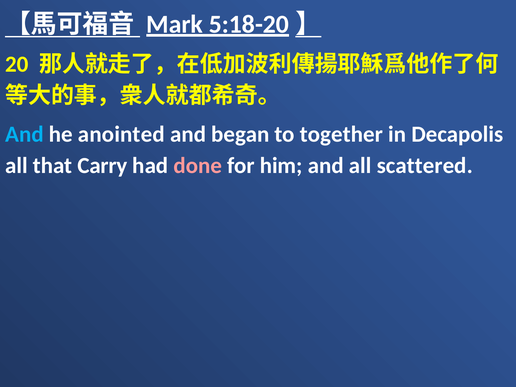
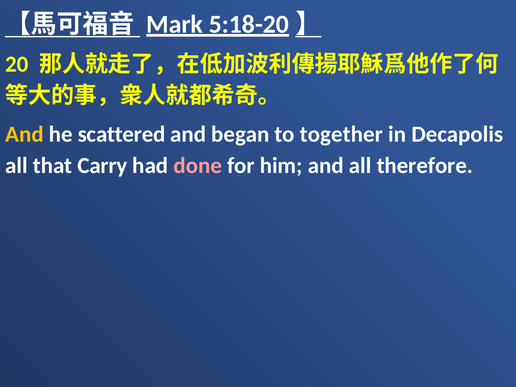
And at (24, 134) colour: light blue -> yellow
anointed: anointed -> scattered
scattered: scattered -> therefore
